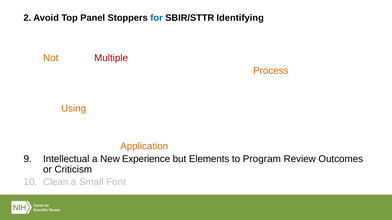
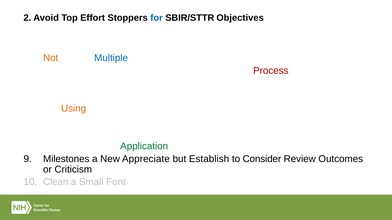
Panel: Panel -> Effort
Identifying: Identifying -> Objectives
Multiple colour: red -> blue
Process colour: orange -> red
Application at (144, 147) colour: orange -> green
Intellectual: Intellectual -> Milestones
New Experience: Experience -> Appreciate
Elements: Elements -> Establish
Program: Program -> Consider
